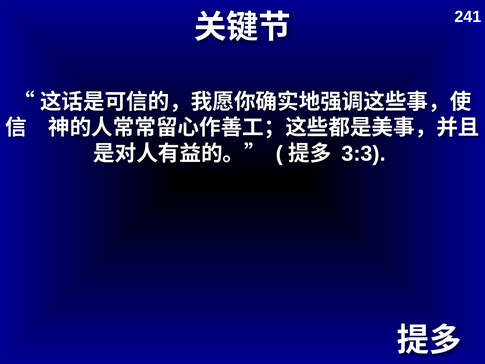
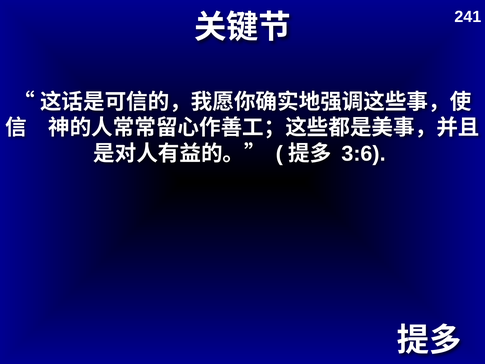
3:3: 3:3 -> 3:6
